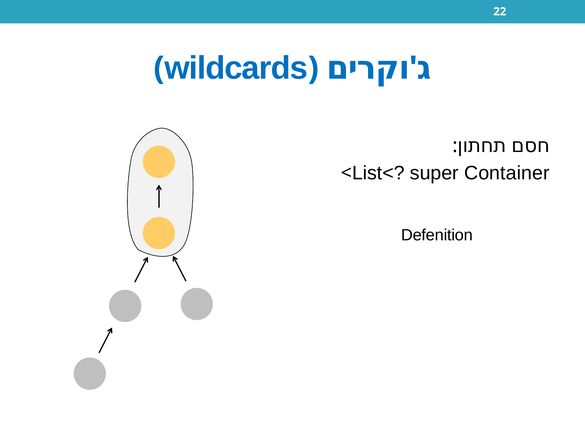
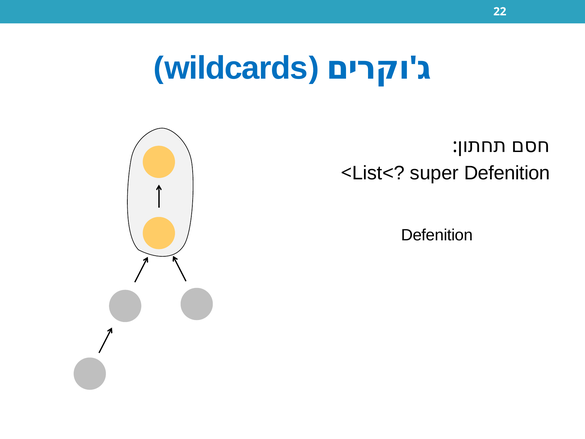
super Container: Container -> Defenition
